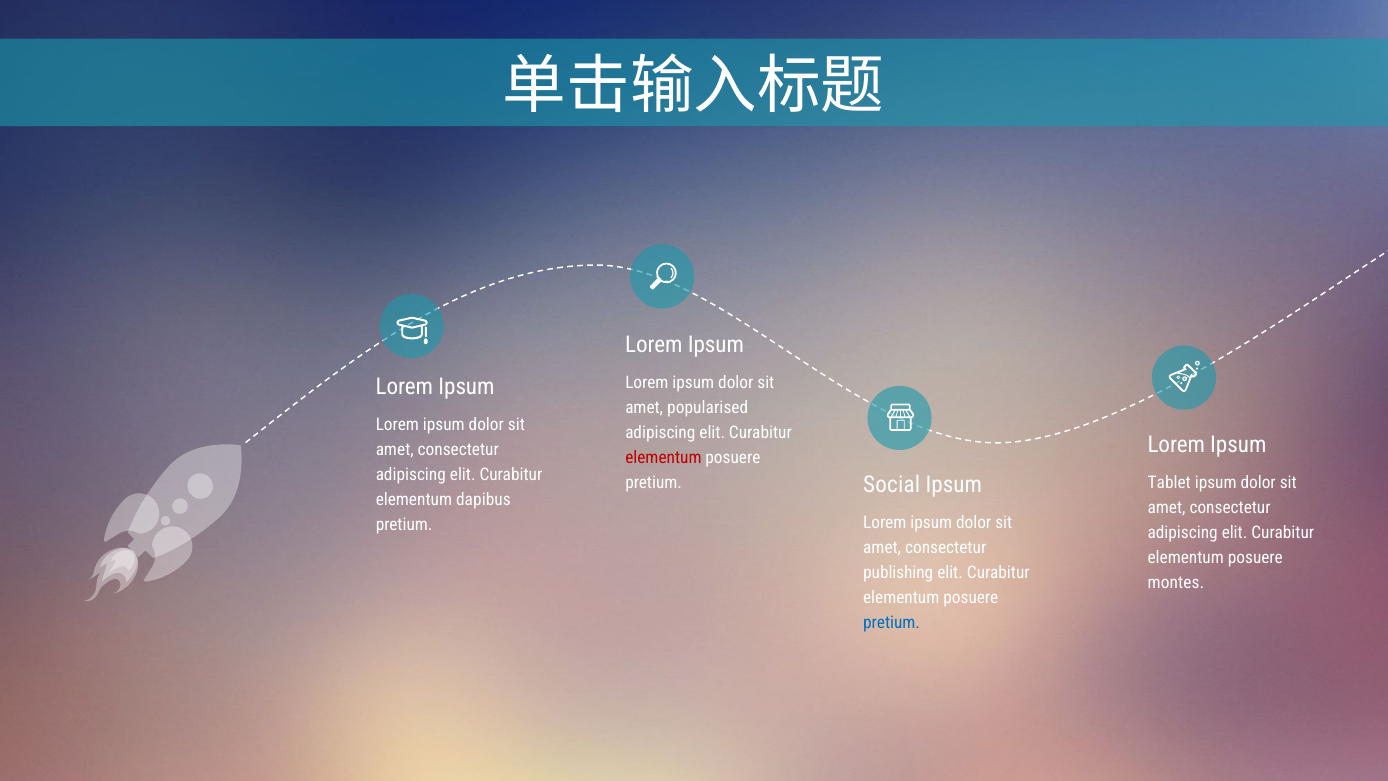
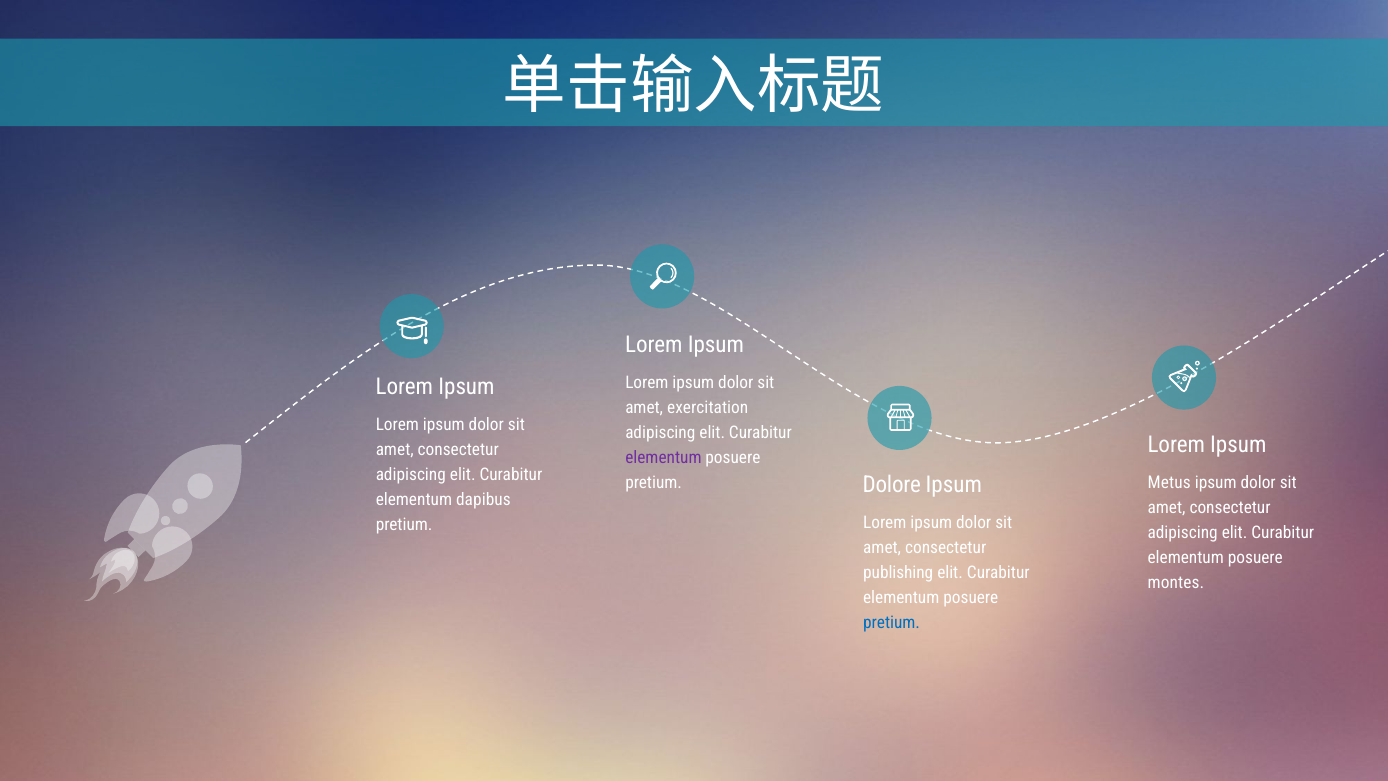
popularised: popularised -> exercitation
elementum at (663, 457) colour: red -> purple
Tablet: Tablet -> Metus
Social: Social -> Dolore
